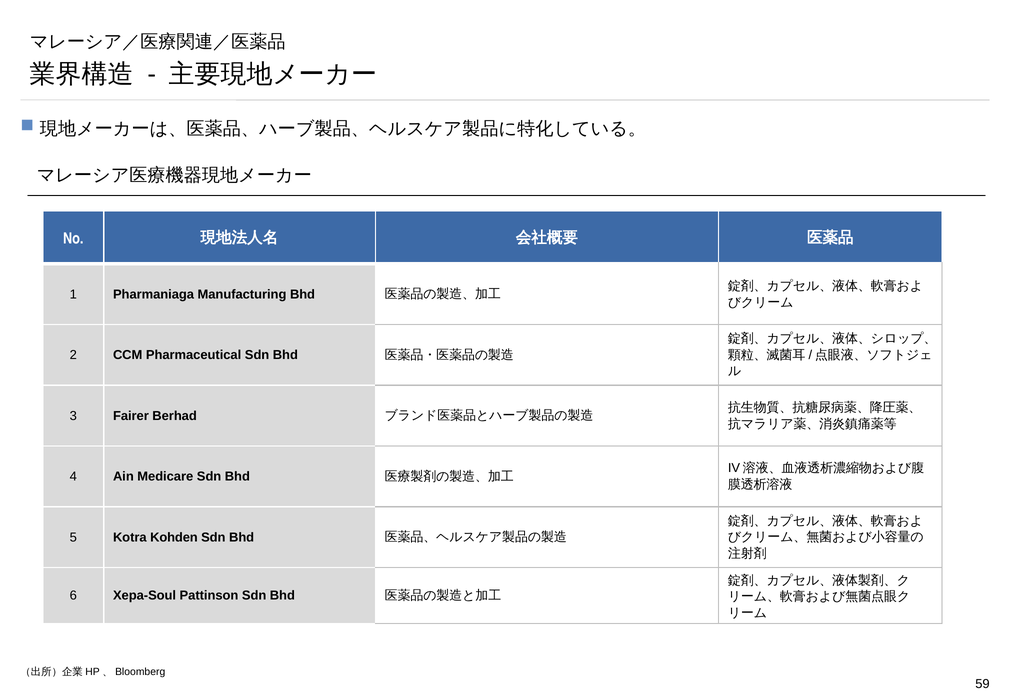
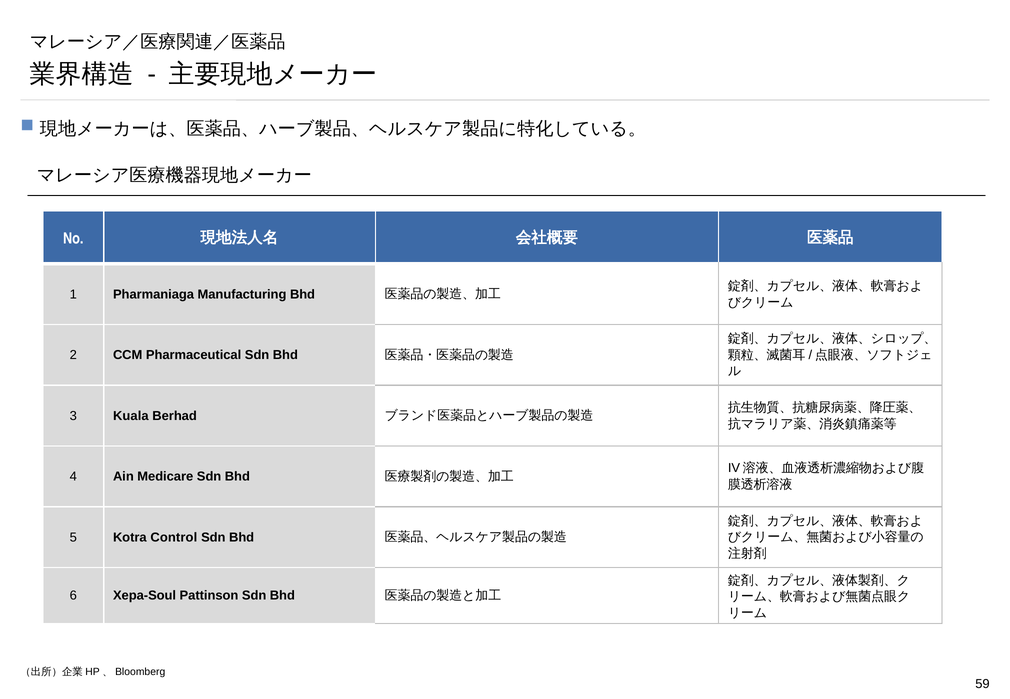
Fairer: Fairer -> Kuala
Kohden: Kohden -> Control
